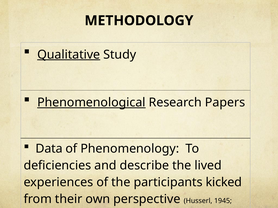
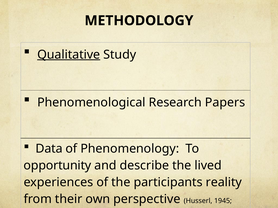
Phenomenological underline: present -> none
deficiencies: deficiencies -> opportunity
kicked: kicked -> reality
